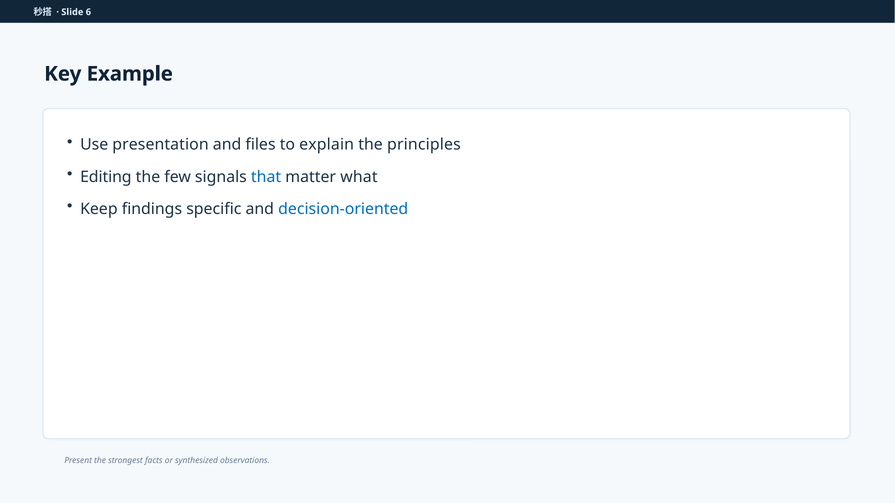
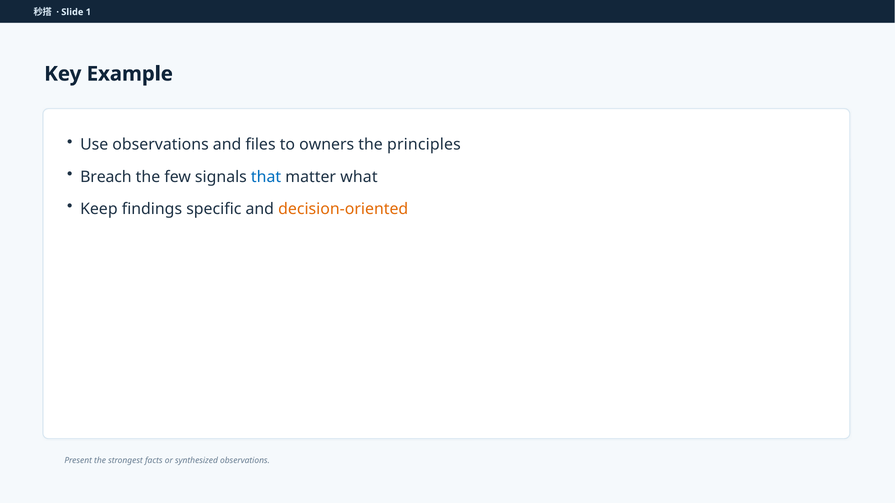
6: 6 -> 1
Use presentation: presentation -> observations
explain: explain -> owners
Editing: Editing -> Breach
decision-oriented colour: blue -> orange
